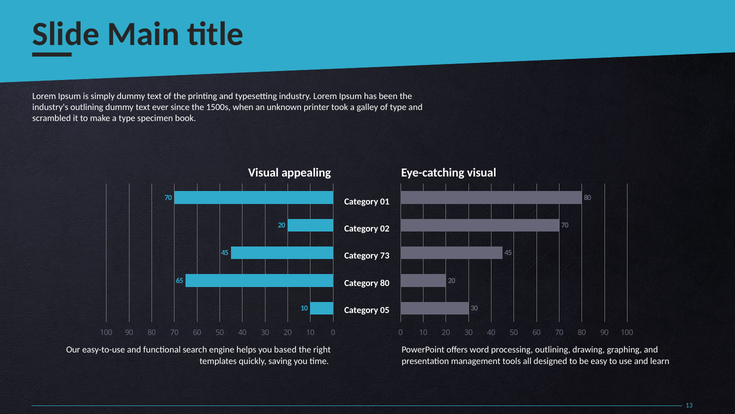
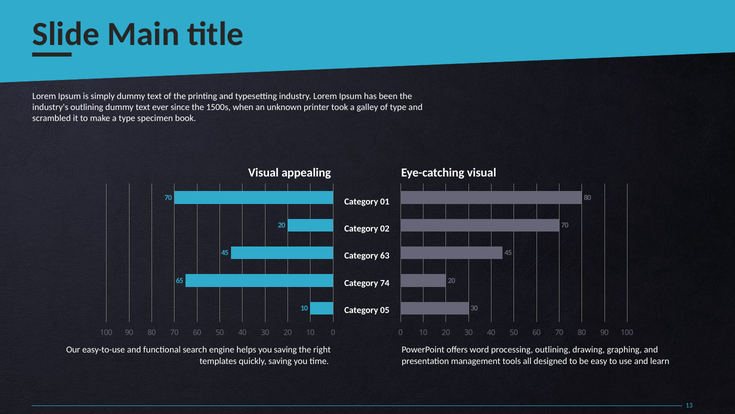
73: 73 -> 63
Category 80: 80 -> 74
you based: based -> saving
